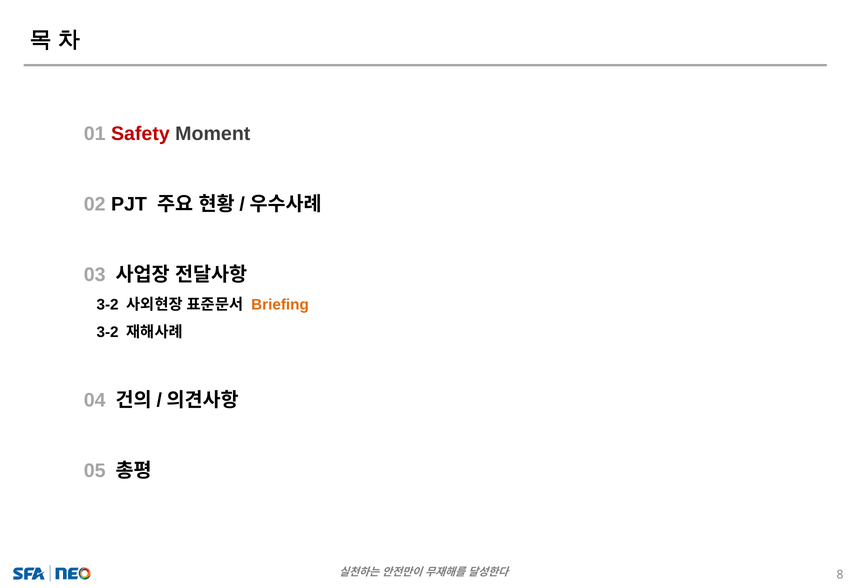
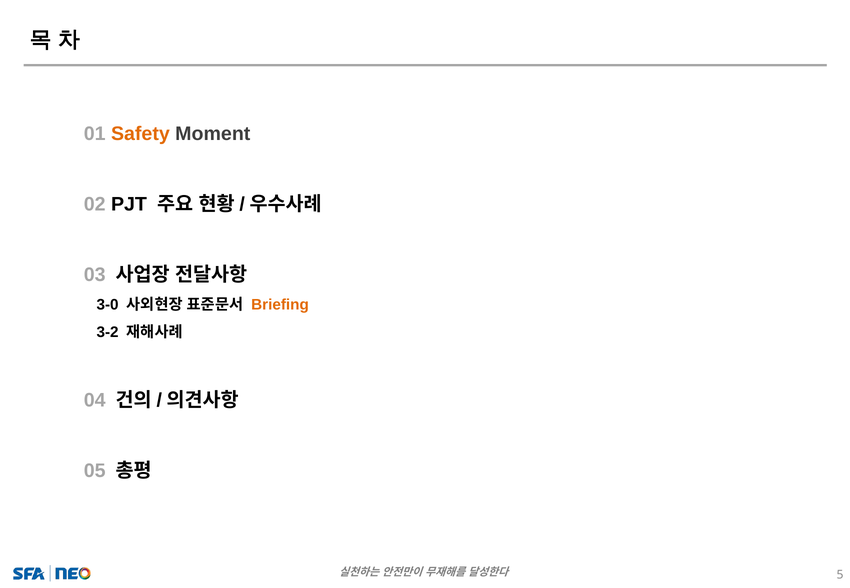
Safety colour: red -> orange
3-2 at (108, 305): 3-2 -> 3-0
8: 8 -> 5
